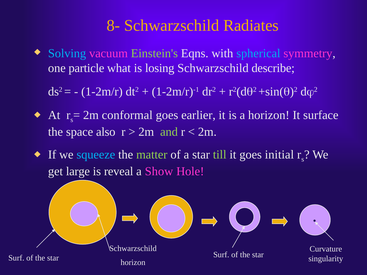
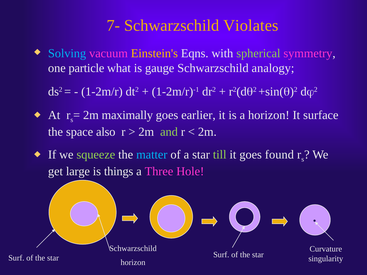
8-: 8- -> 7-
Radiates: Radiates -> Violates
Einstein's colour: light green -> yellow
spherical colour: light blue -> light green
losing: losing -> gauge
describe: describe -> analogy
conformal: conformal -> maximally
squeeze colour: light blue -> light green
matter colour: light green -> light blue
initial: initial -> found
reveal: reveal -> things
Show: Show -> Three
